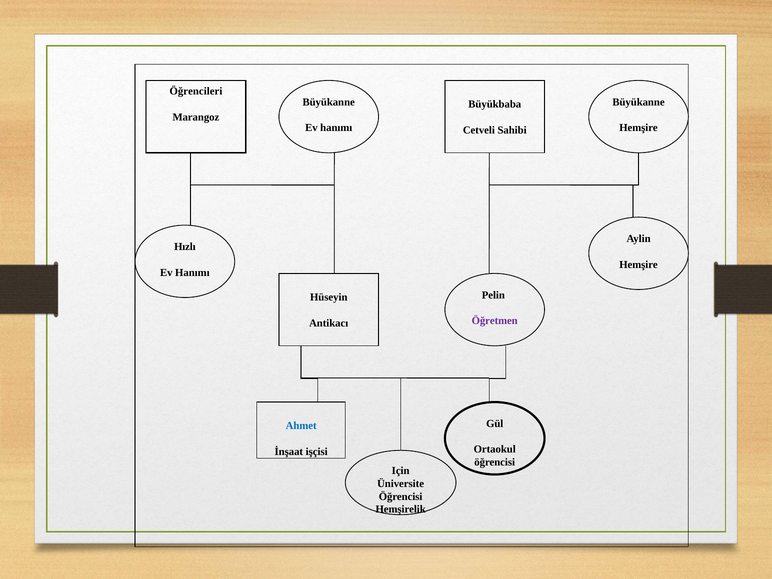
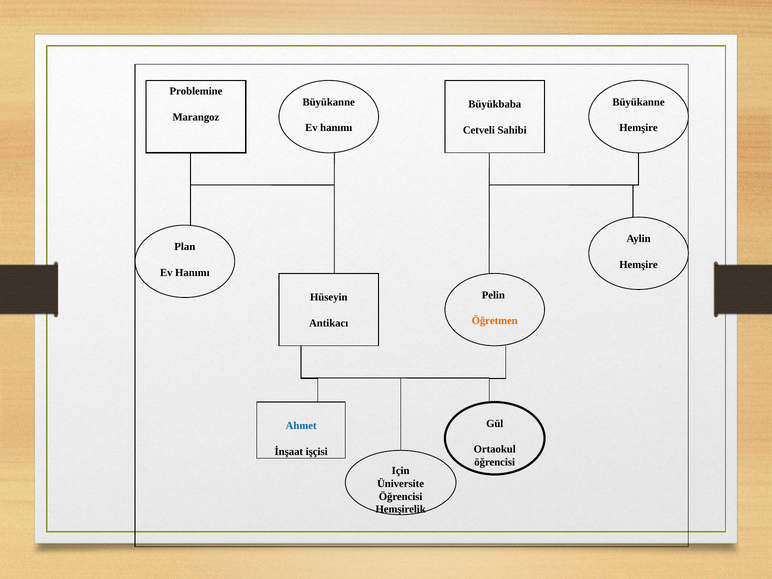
Öğrencileri: Öğrencileri -> Problemine
Hızlı: Hızlı -> Plan
Öğretmen colour: purple -> orange
